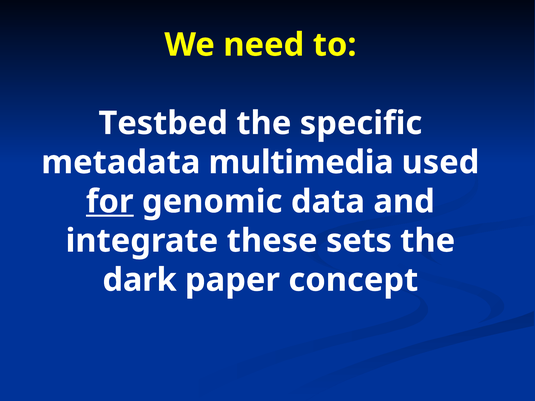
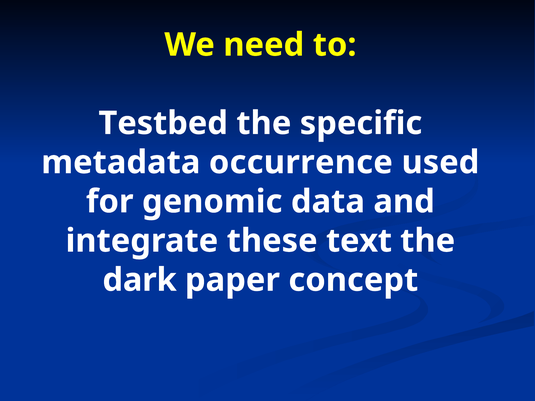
multimedia: multimedia -> occurrence
for underline: present -> none
sets: sets -> text
